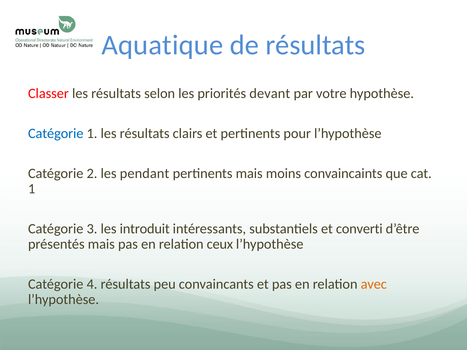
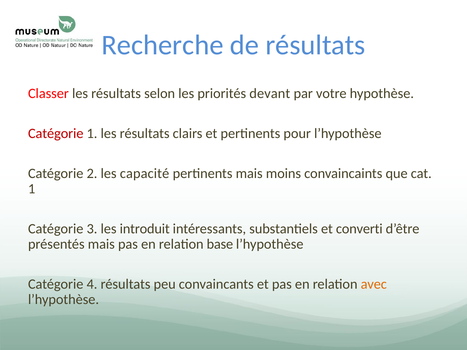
Aquatique: Aquatique -> Recherche
Catégorie at (56, 134) colour: blue -> red
pendant: pendant -> capacité
ceux: ceux -> base
